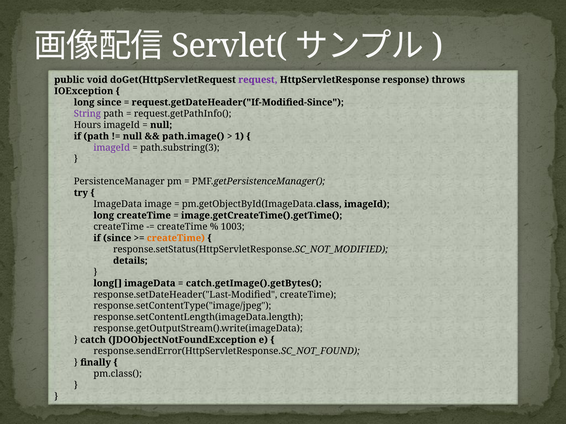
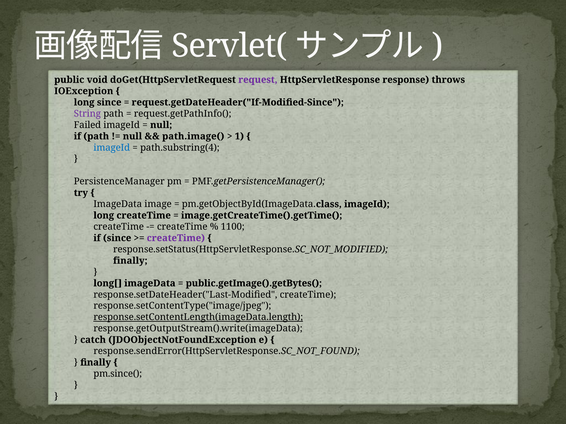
Hours: Hours -> Failed
imageId at (112, 148) colour: purple -> blue
path.substring(3: path.substring(3 -> path.substring(4
1003: 1003 -> 1100
createTime at (176, 238) colour: orange -> purple
details at (130, 261): details -> finally
catch.getImage().getBytes(: catch.getImage().getBytes( -> public.getImage().getBytes(
response.setContentLength(imageData.length underline: none -> present
pm.class(: pm.class( -> pm.since(
